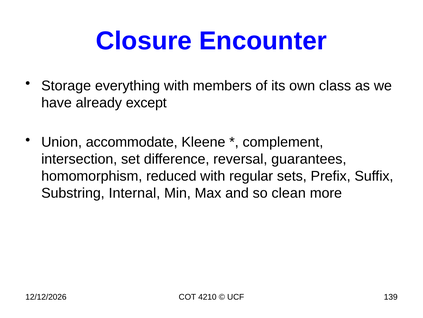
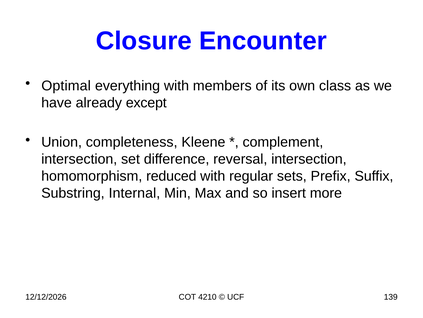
Storage: Storage -> Optimal
accommodate: accommodate -> completeness
reversal guarantees: guarantees -> intersection
clean: clean -> insert
